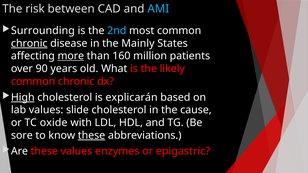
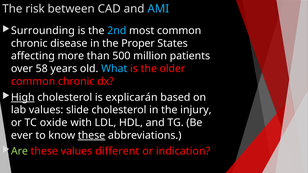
chronic at (29, 43) underline: present -> none
Mainly: Mainly -> Proper
more underline: present -> none
160: 160 -> 500
90: 90 -> 58
What colour: white -> light blue
likely: likely -> older
cause: cause -> injury
sore: sore -> ever
Are colour: white -> light green
enzymes: enzymes -> different
epigastric: epigastric -> indication
